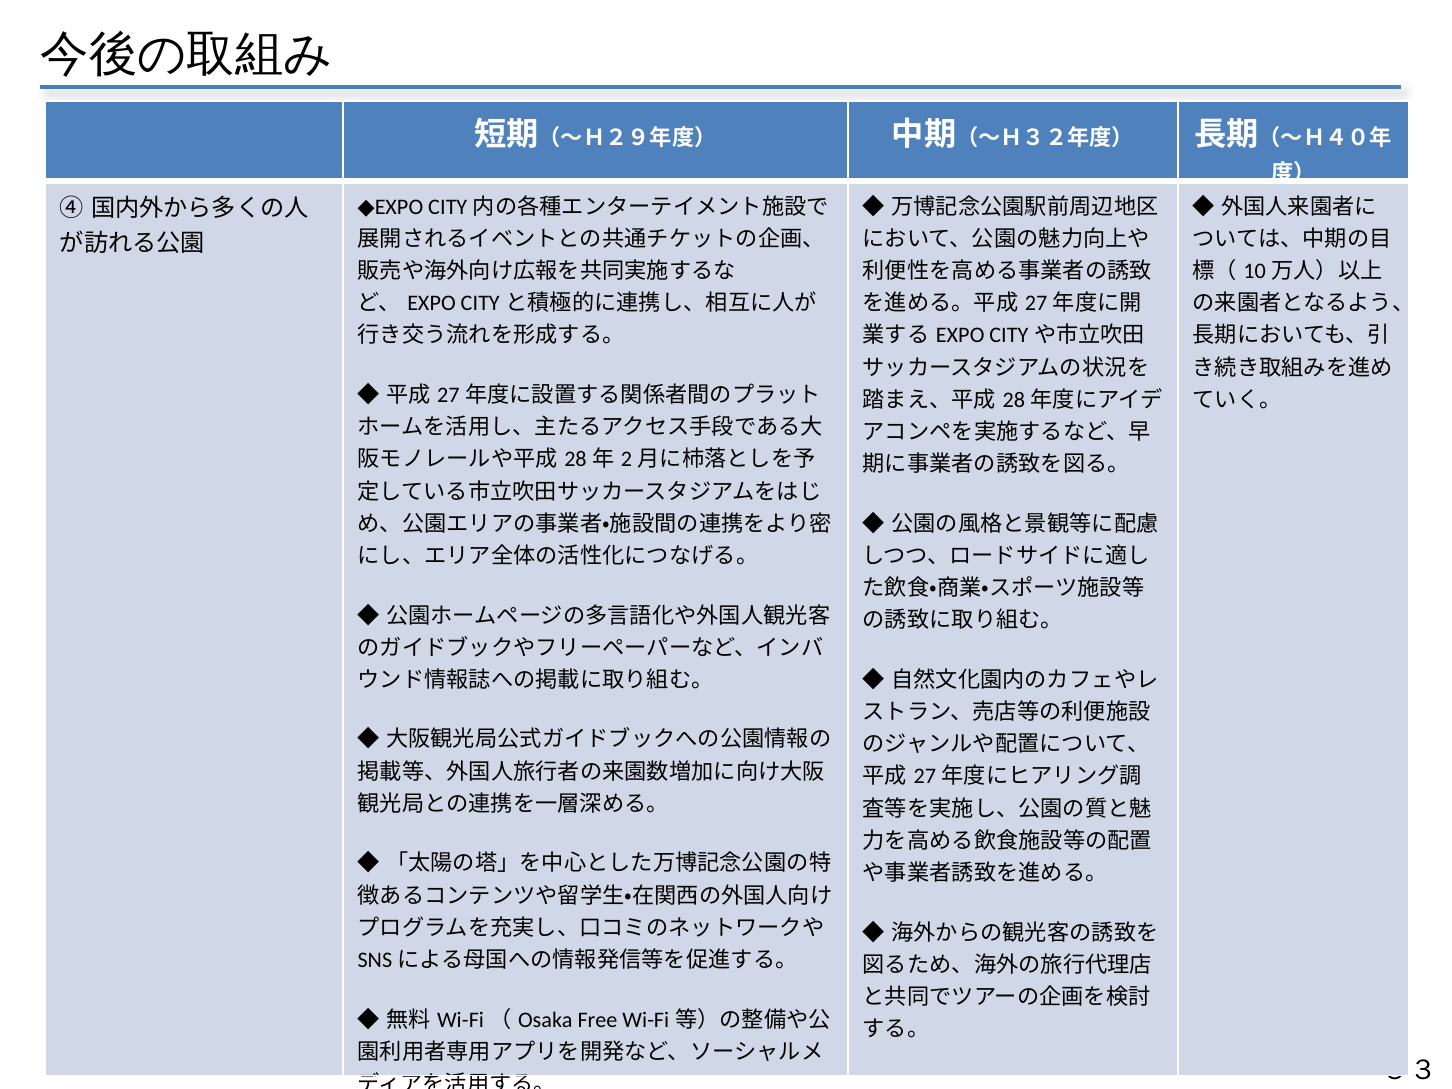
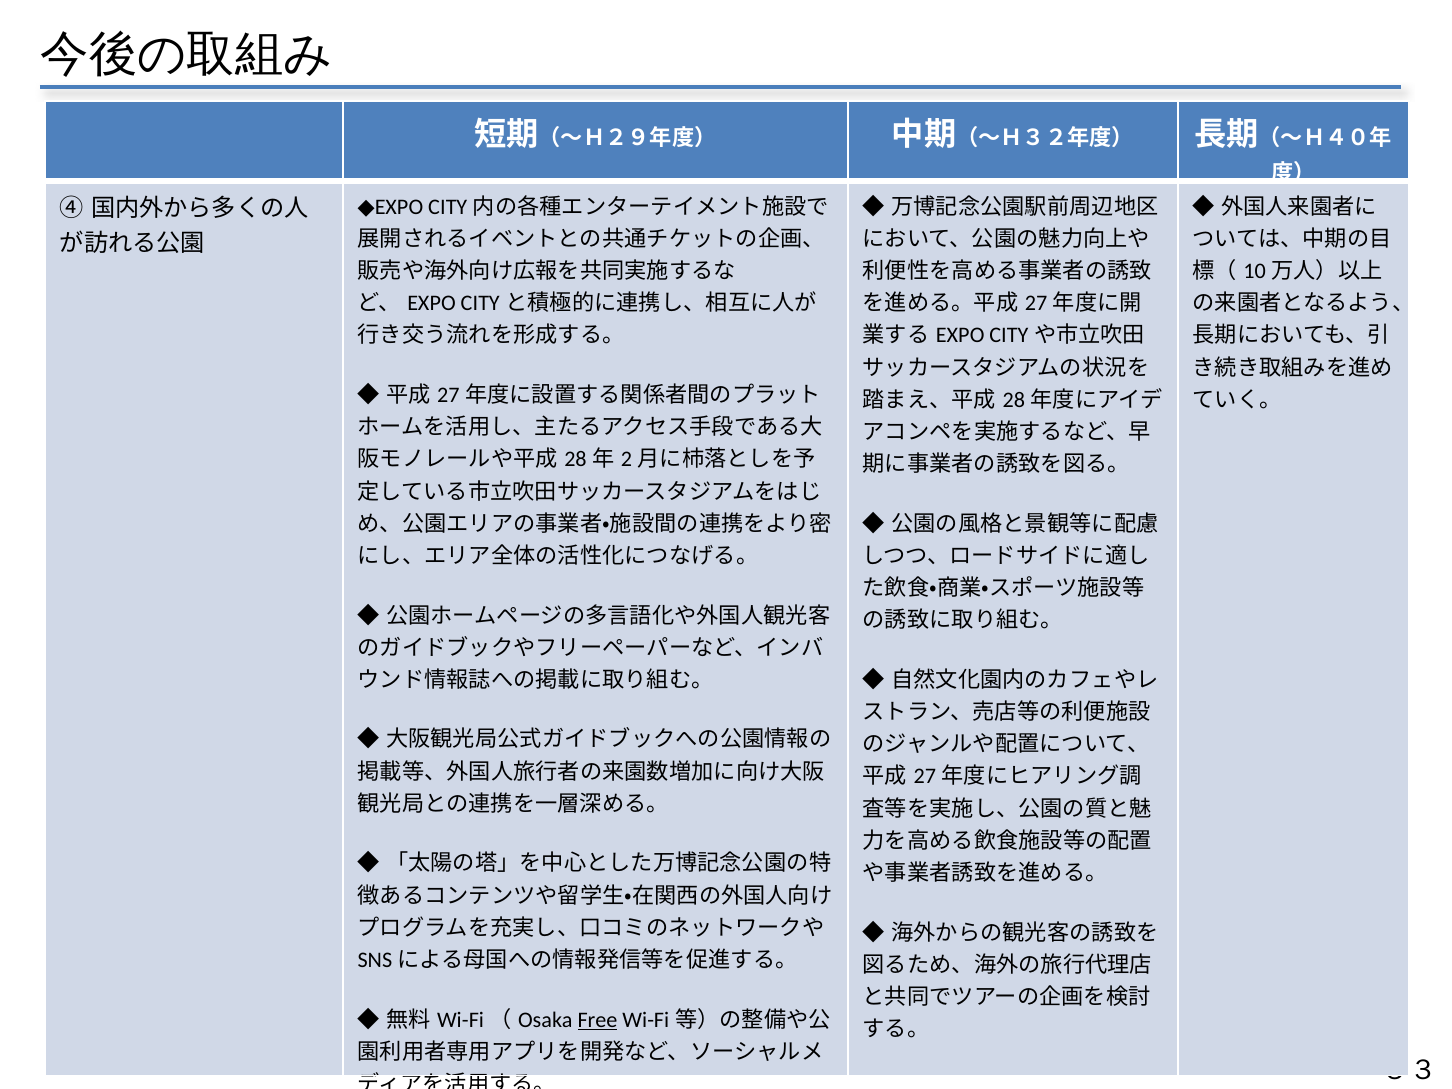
Free underline: none -> present
